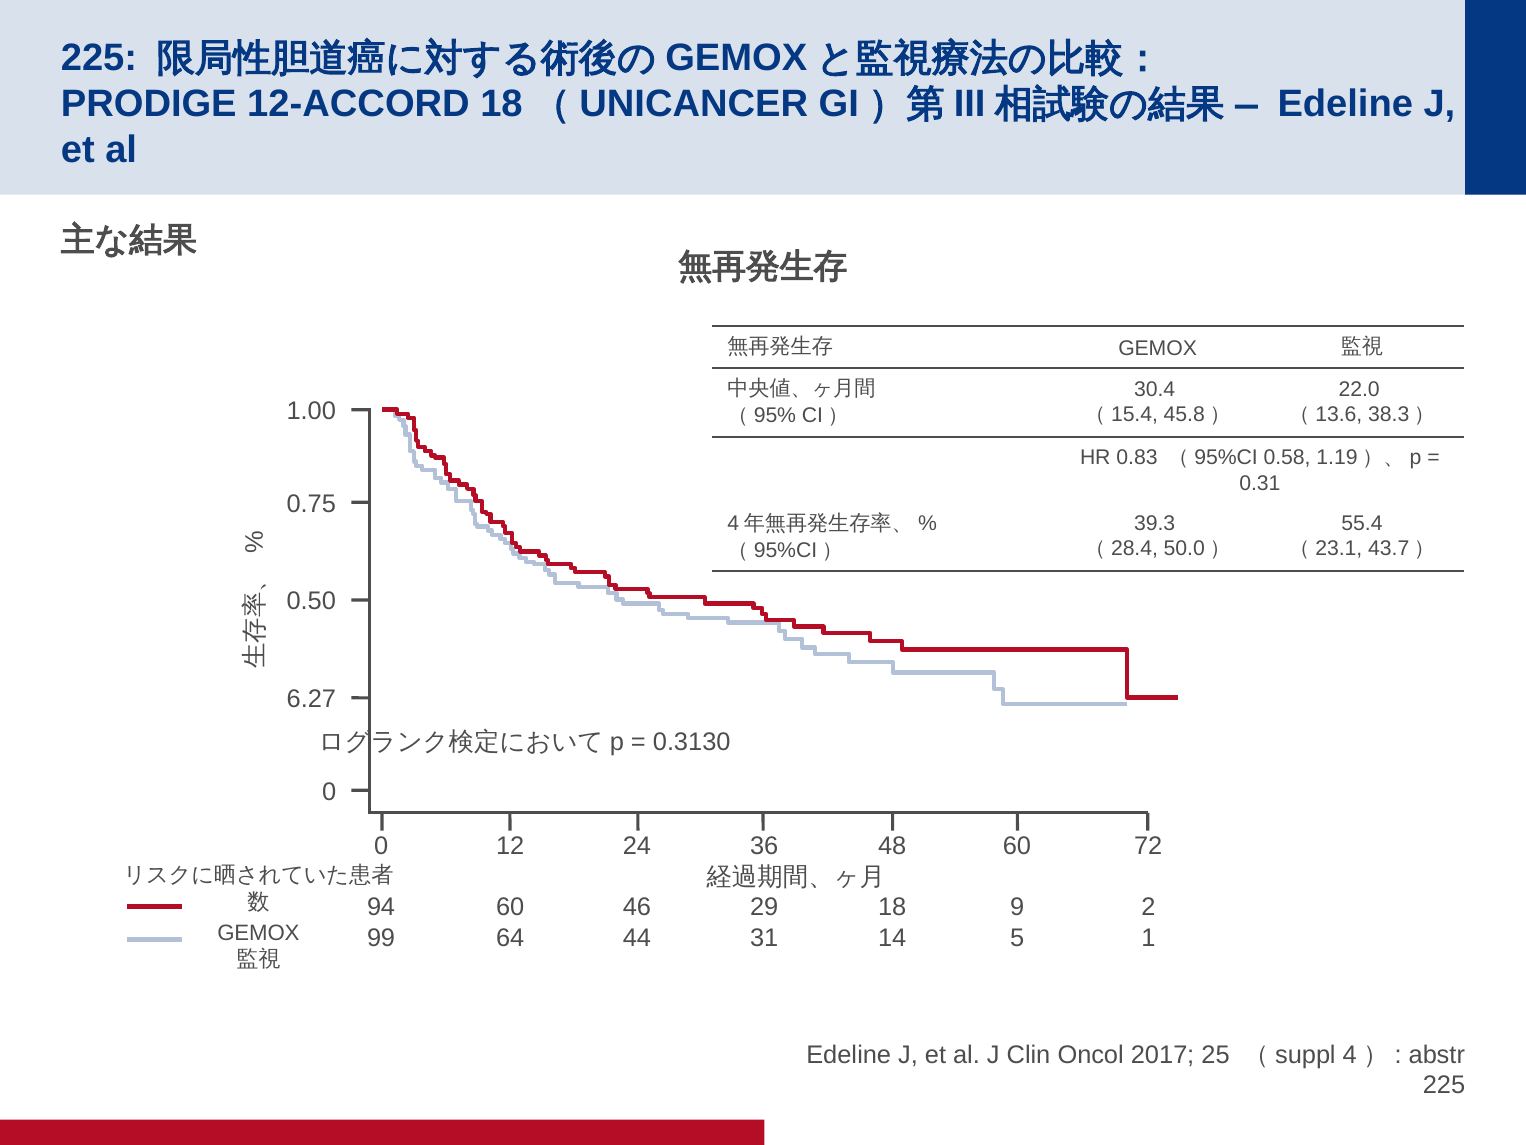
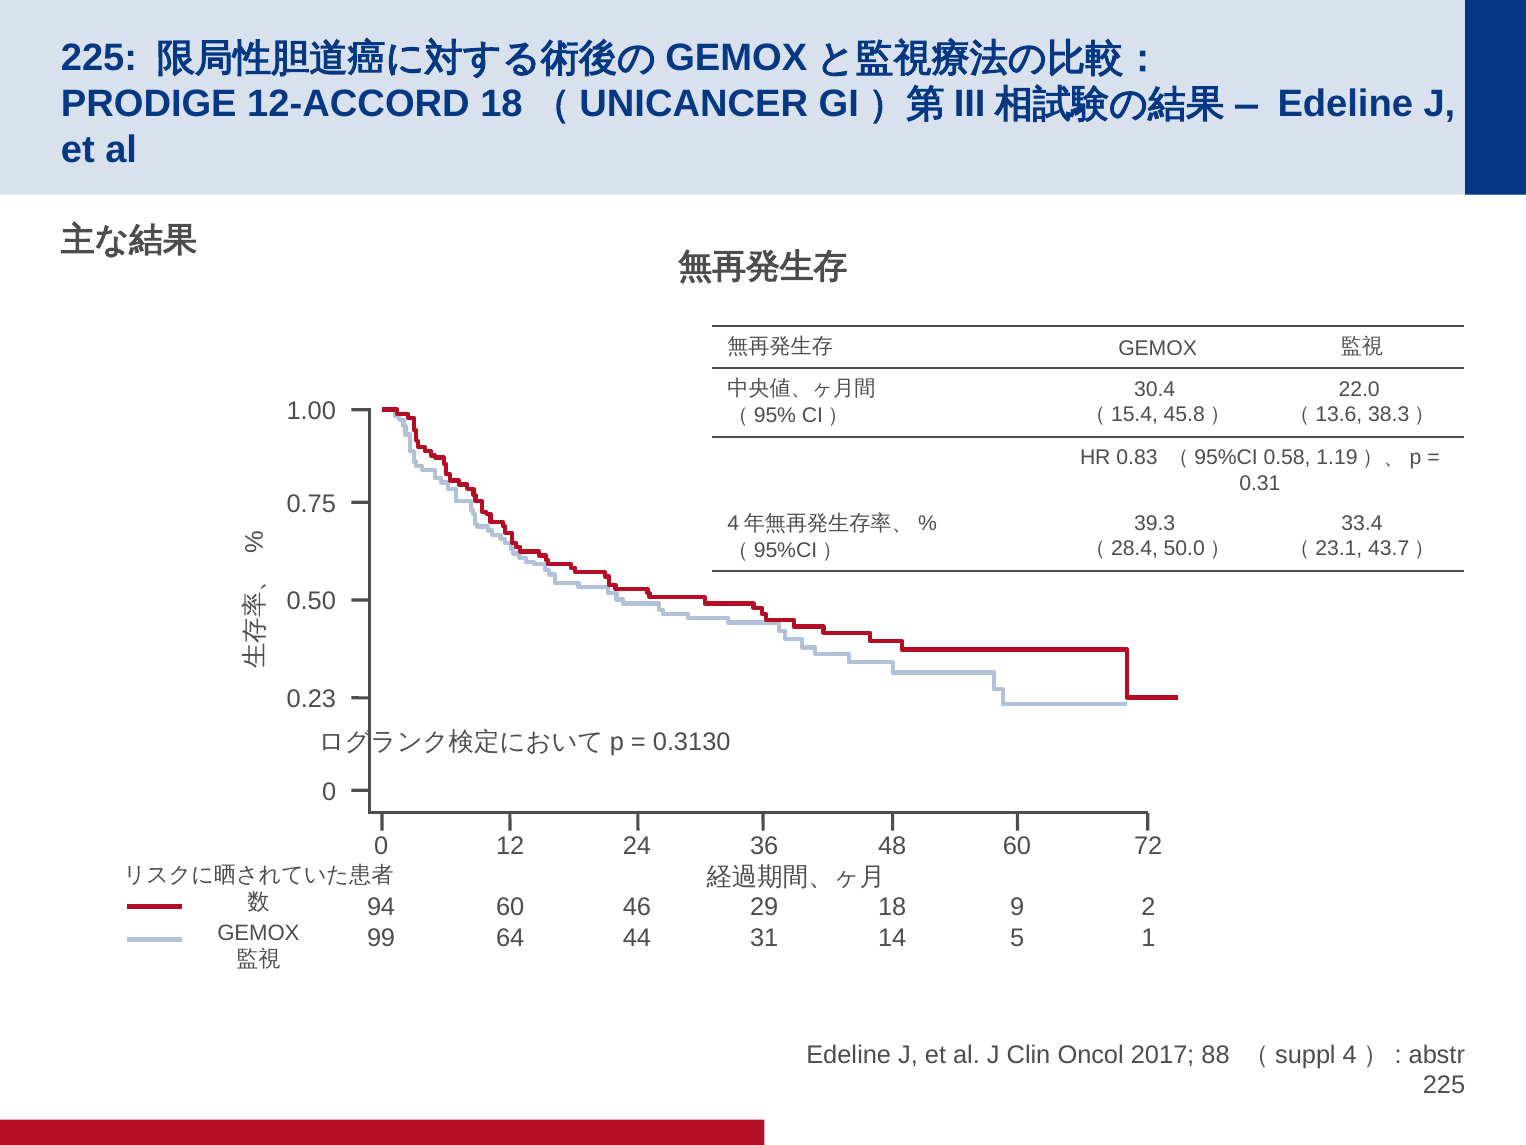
55.4: 55.4 -> 33.4
6.27: 6.27 -> 0.23
25: 25 -> 88
